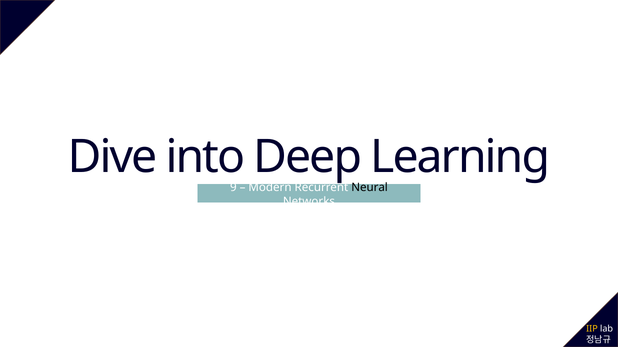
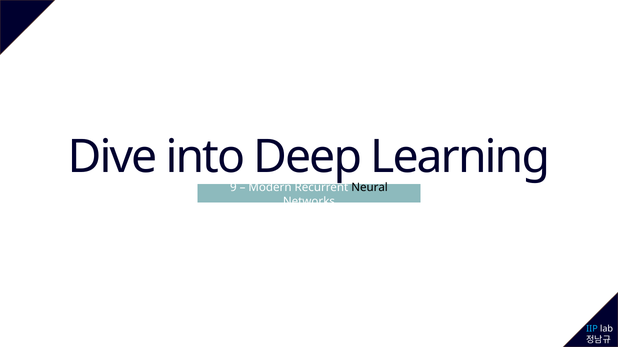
IIP colour: yellow -> light blue
